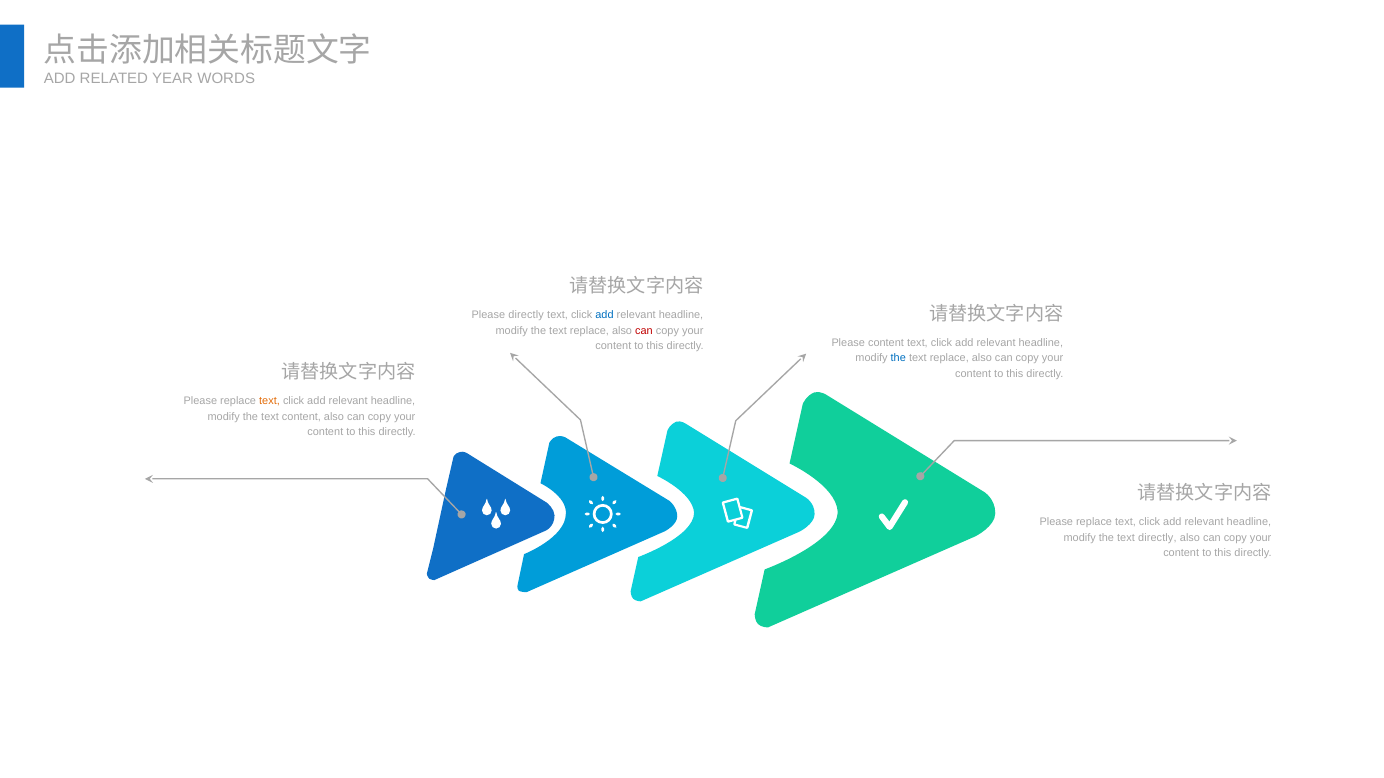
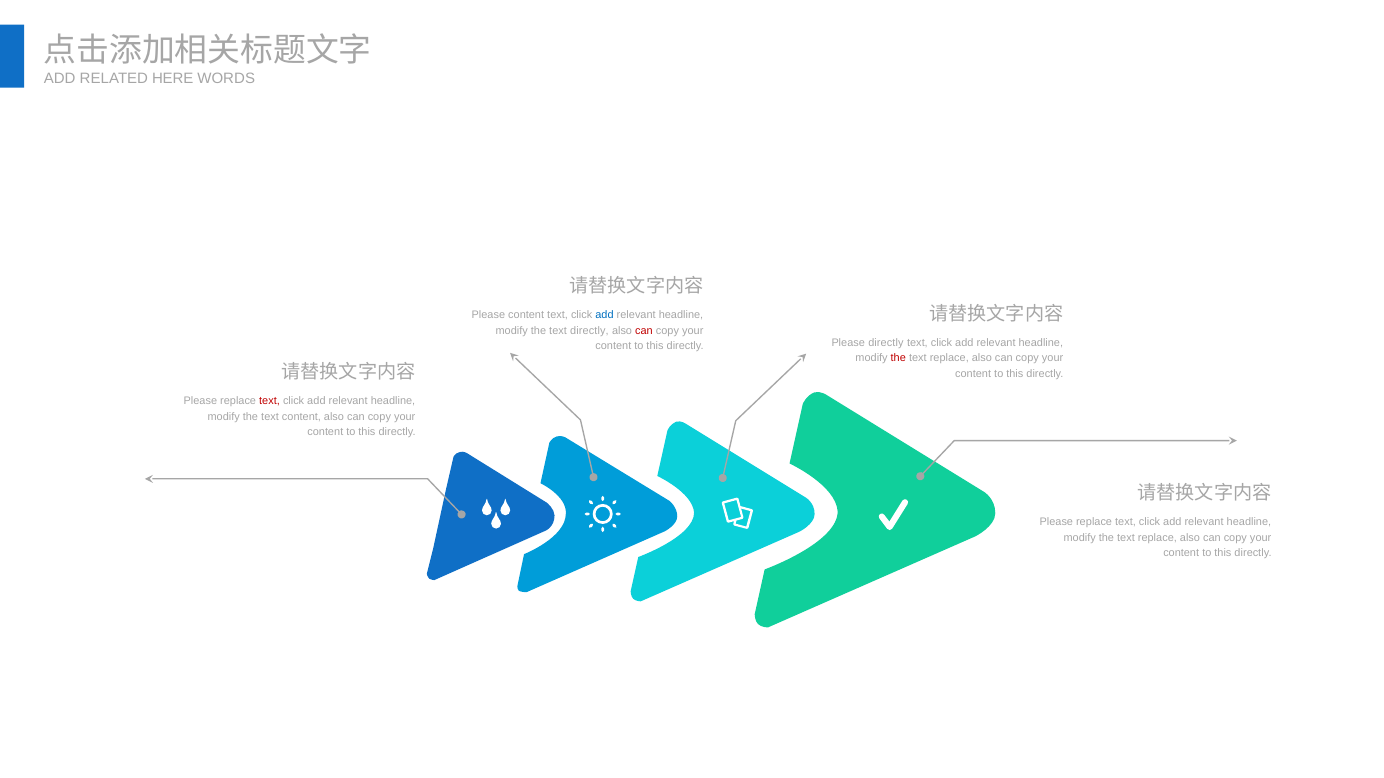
YEAR: YEAR -> HERE
Please directly: directly -> content
replace at (589, 331): replace -> directly
Please content: content -> directly
the at (898, 358) colour: blue -> red
text at (269, 401) colour: orange -> red
directly at (1157, 538): directly -> replace
